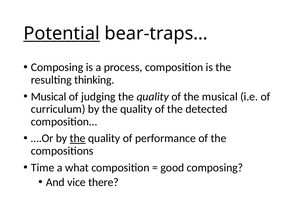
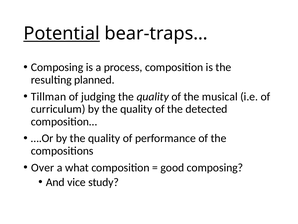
thinking: thinking -> planned
Musical at (49, 96): Musical -> Tillman
the at (78, 138) underline: present -> none
Time: Time -> Over
there: there -> study
